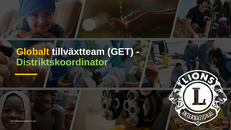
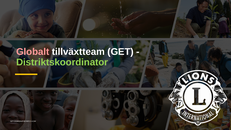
Globalt colour: yellow -> pink
